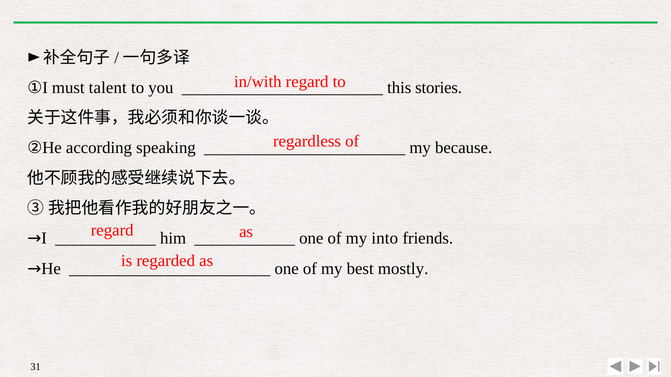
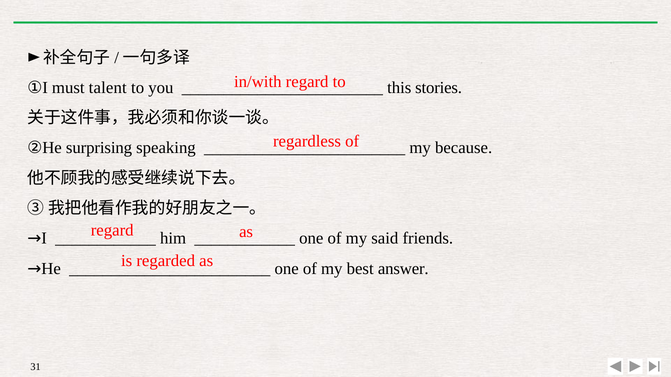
according: according -> surprising
into: into -> said
mostly: mostly -> answer
